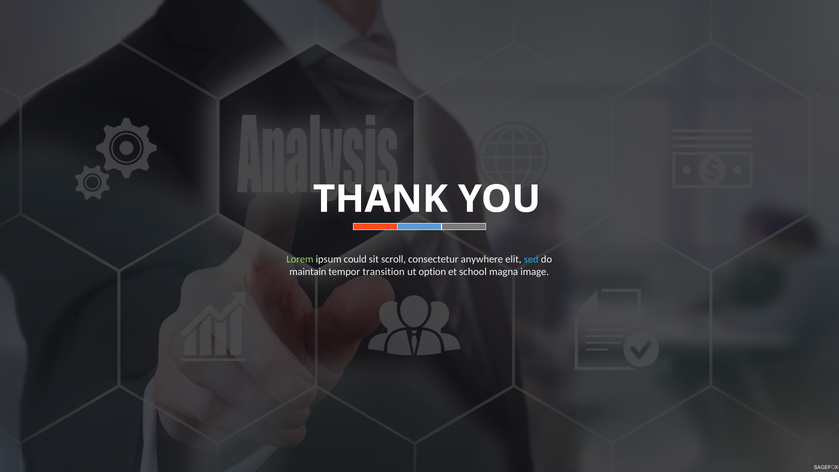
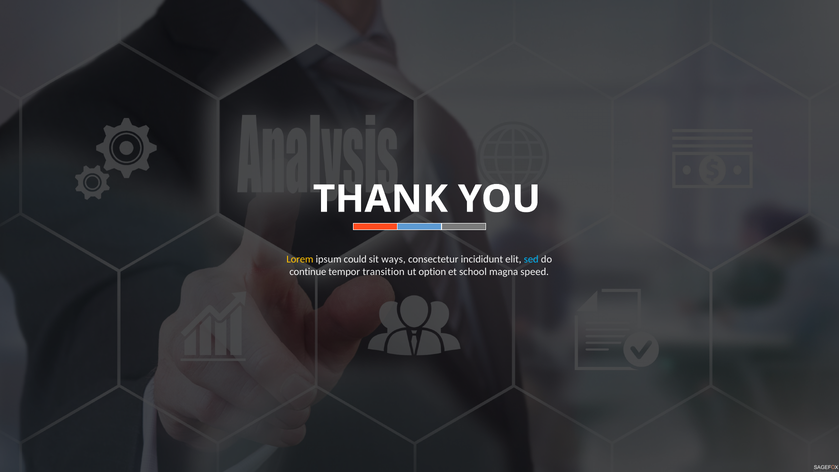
Lorem colour: light green -> yellow
scroll: scroll -> ways
anywhere: anywhere -> incididunt
maintain: maintain -> continue
image: image -> speed
